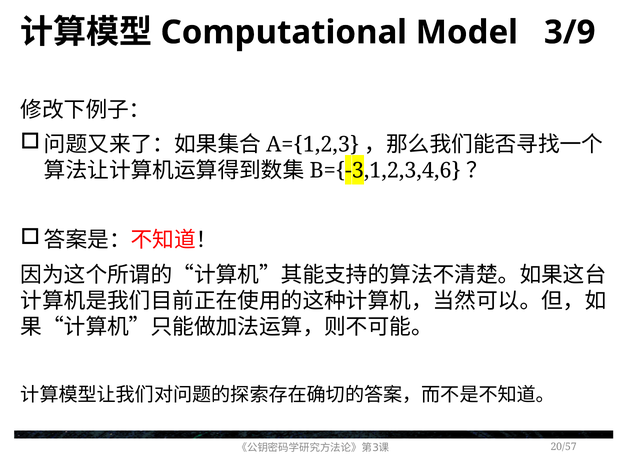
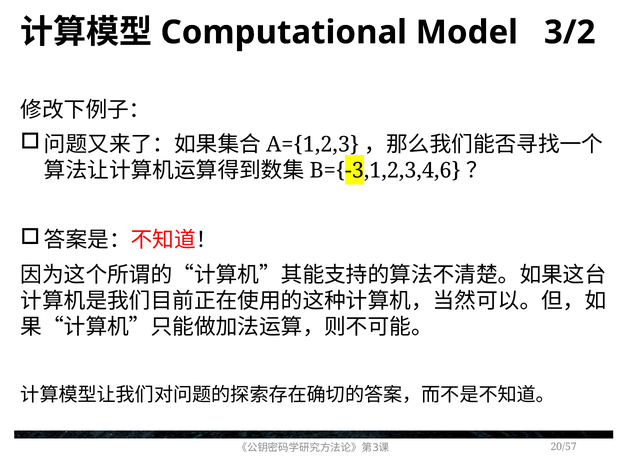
3/9: 3/9 -> 3/2
